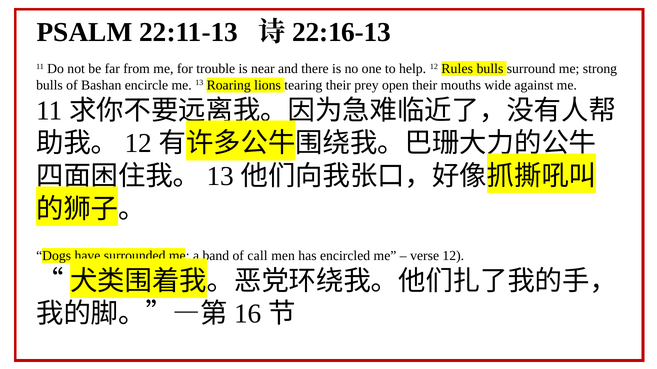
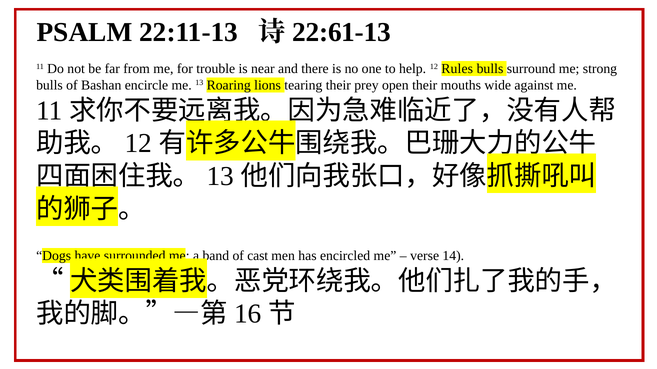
22:16-13: 22:16-13 -> 22:61-13
call: call -> cast
verse 12: 12 -> 14
